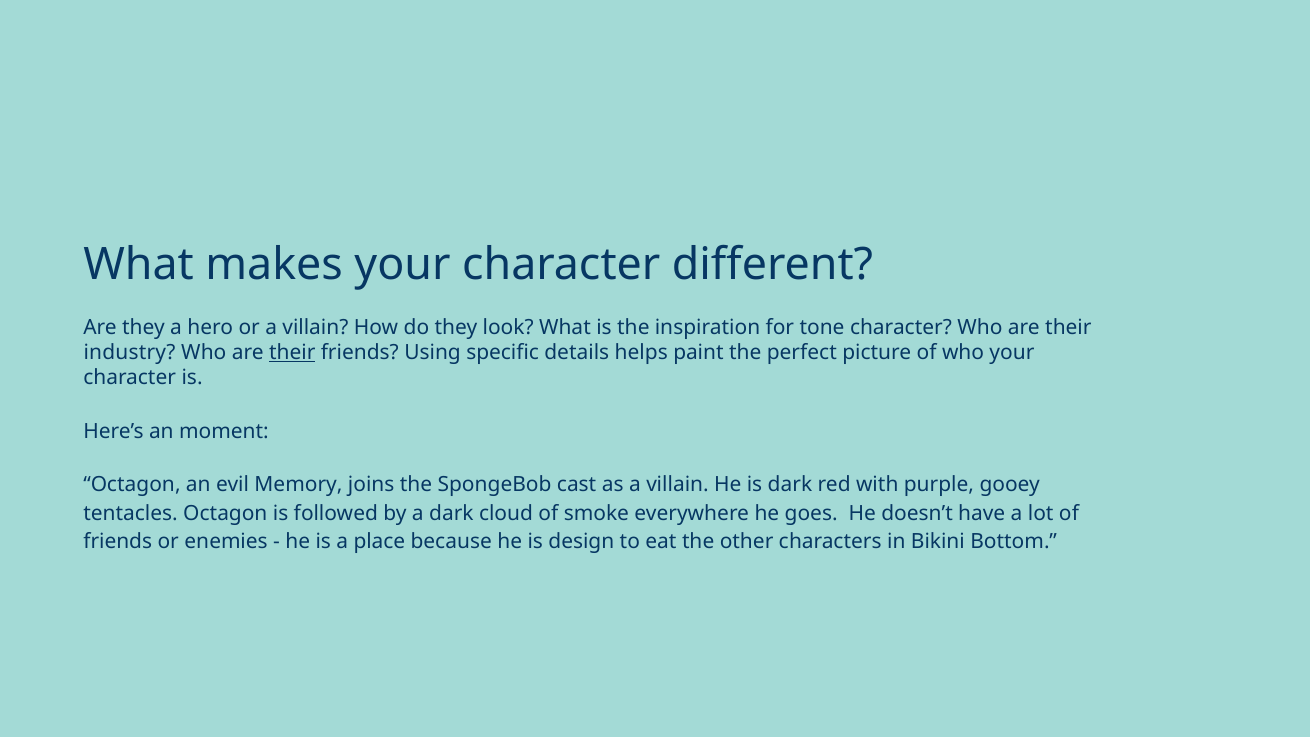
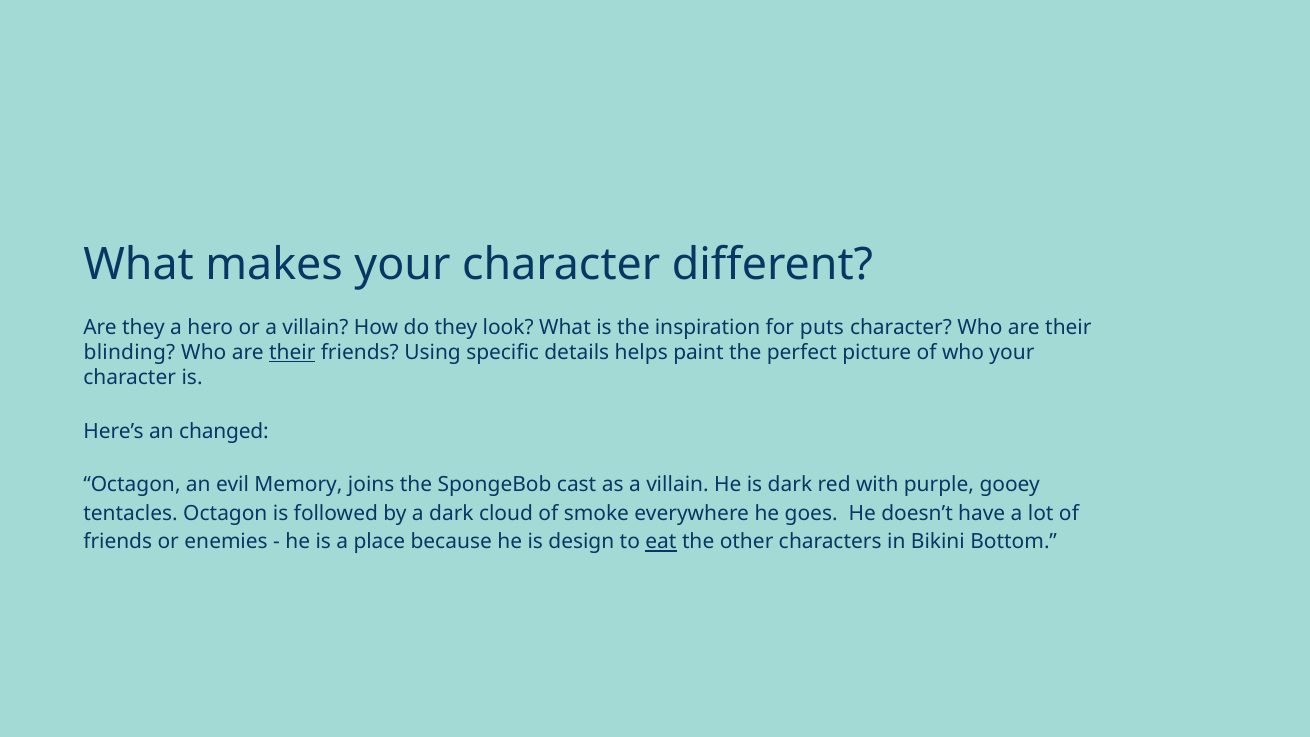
tone: tone -> puts
industry: industry -> blinding
moment: moment -> changed
eat underline: none -> present
